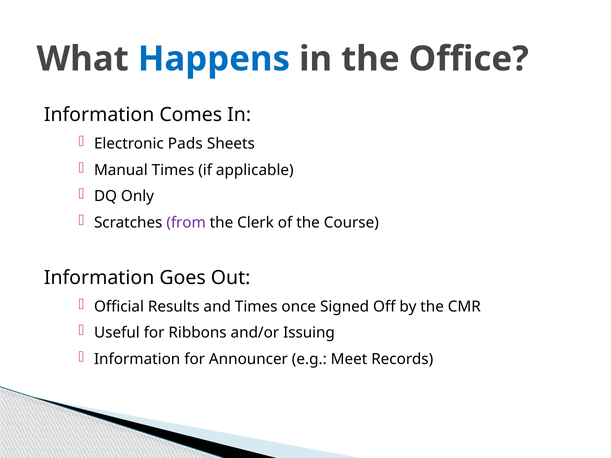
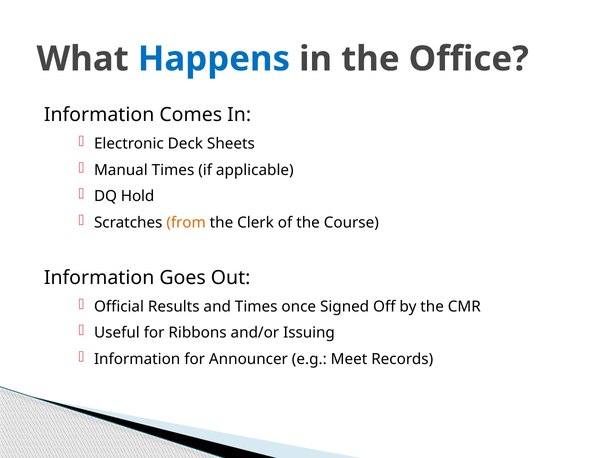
Pads: Pads -> Deck
Only: Only -> Hold
from colour: purple -> orange
